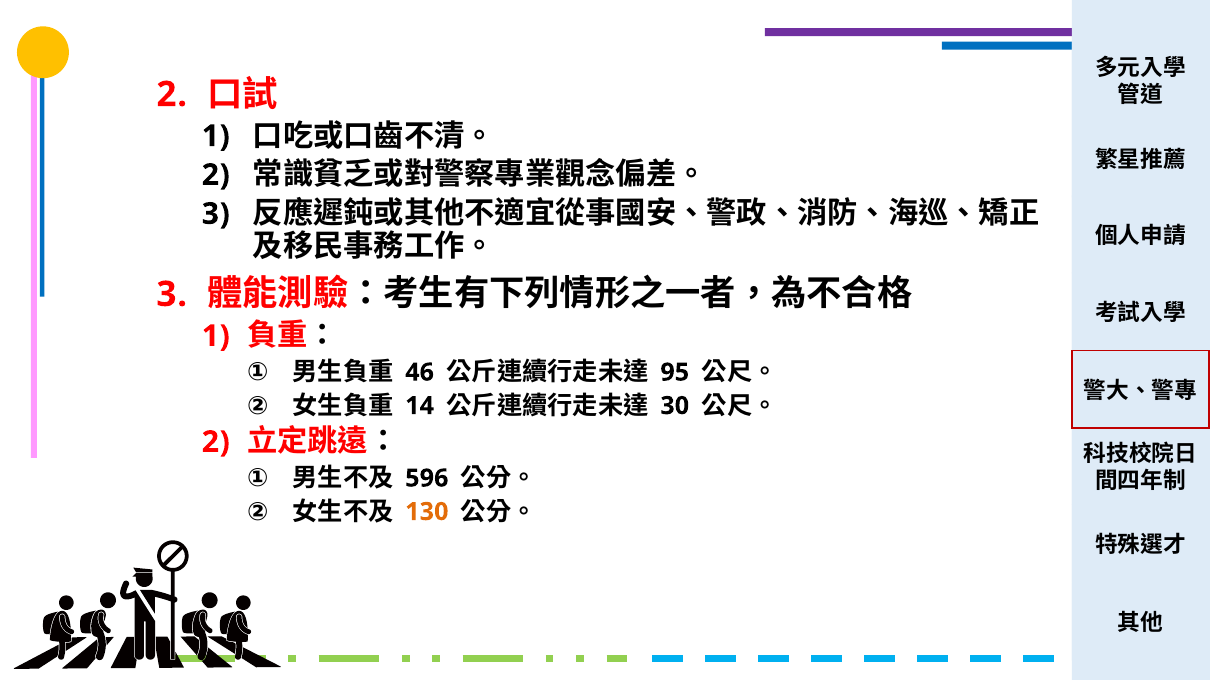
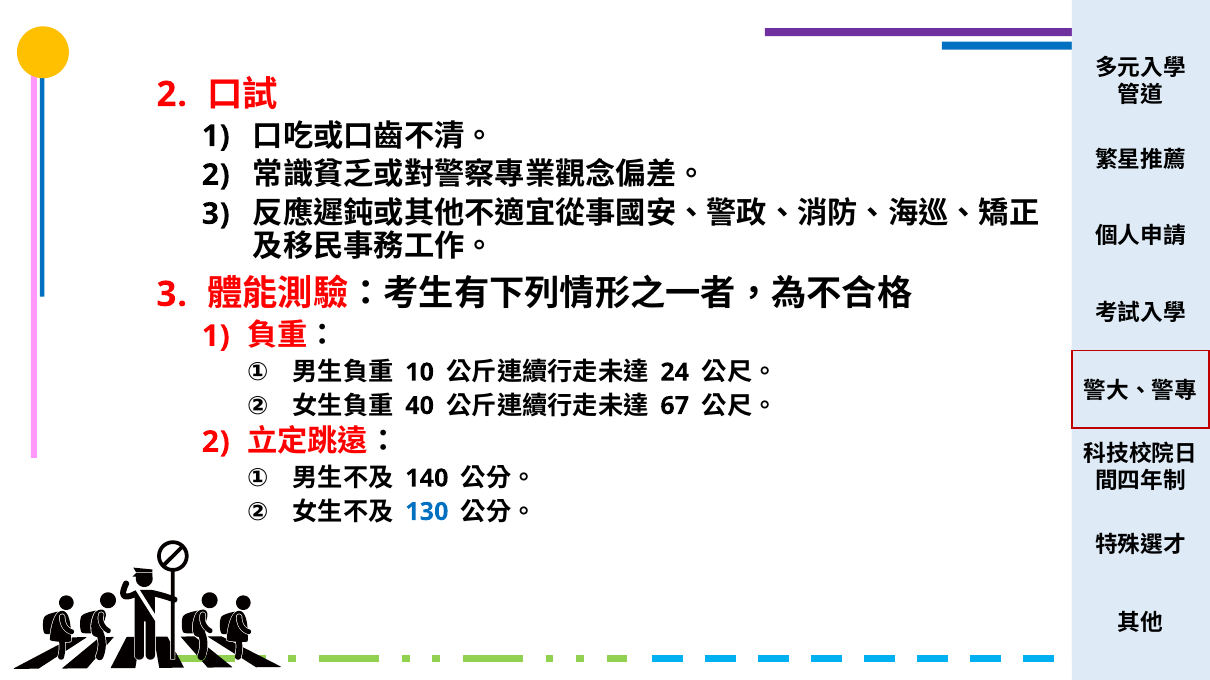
46: 46 -> 10
95: 95 -> 24
14: 14 -> 40
30: 30 -> 67
596: 596 -> 140
130 colour: orange -> blue
